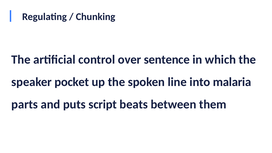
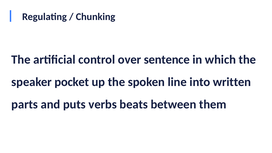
malaria: malaria -> written
script: script -> verbs
